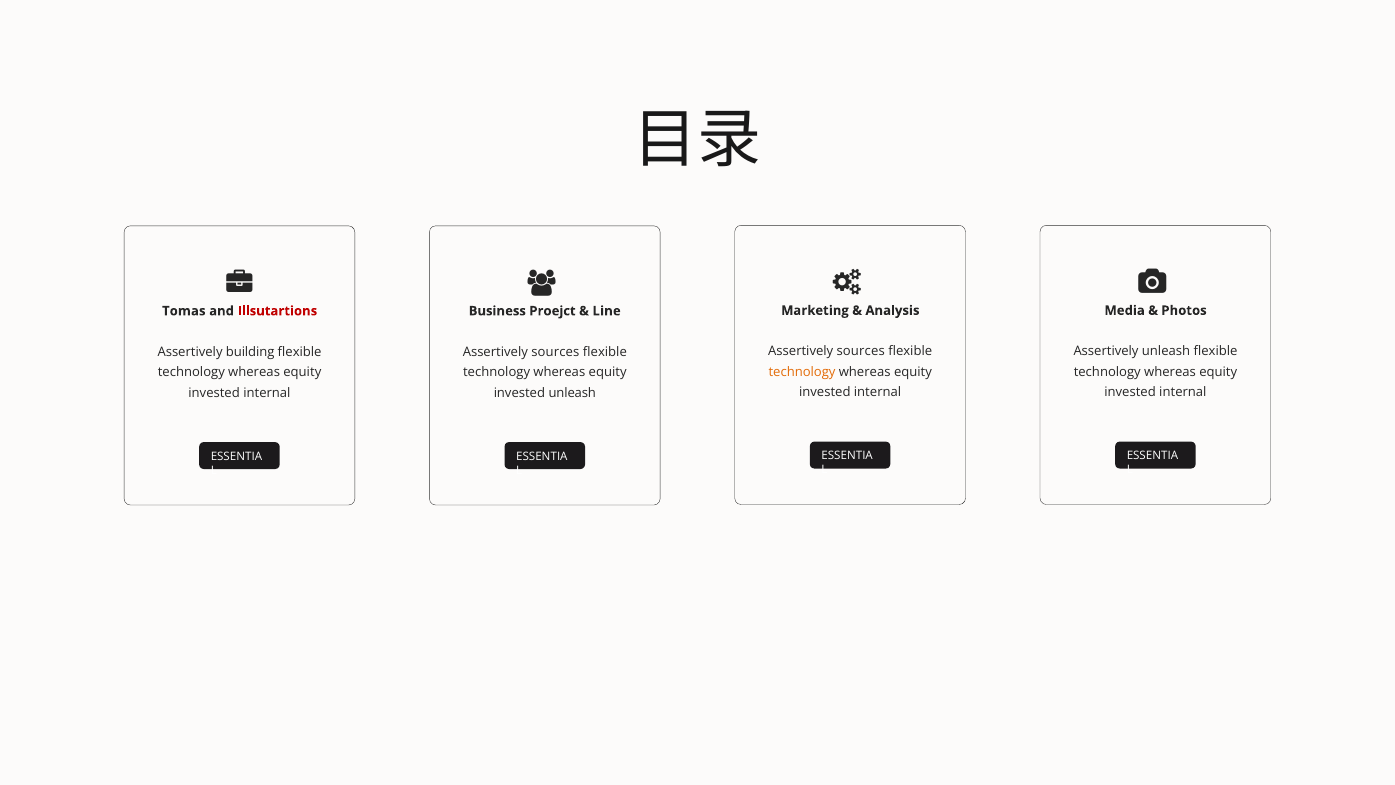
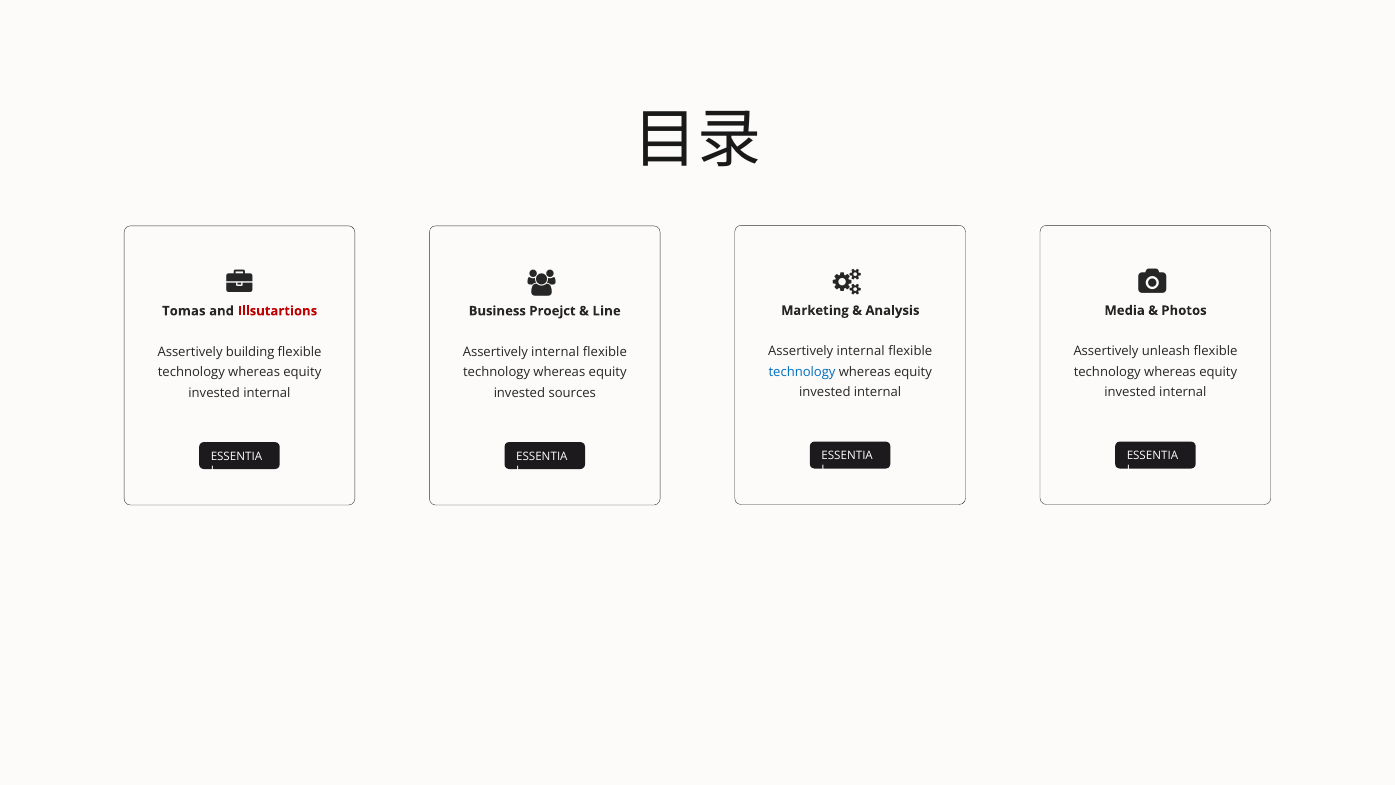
sources at (861, 351): sources -> internal
sources at (555, 352): sources -> internal
technology at (802, 372) colour: orange -> blue
invested unleash: unleash -> sources
